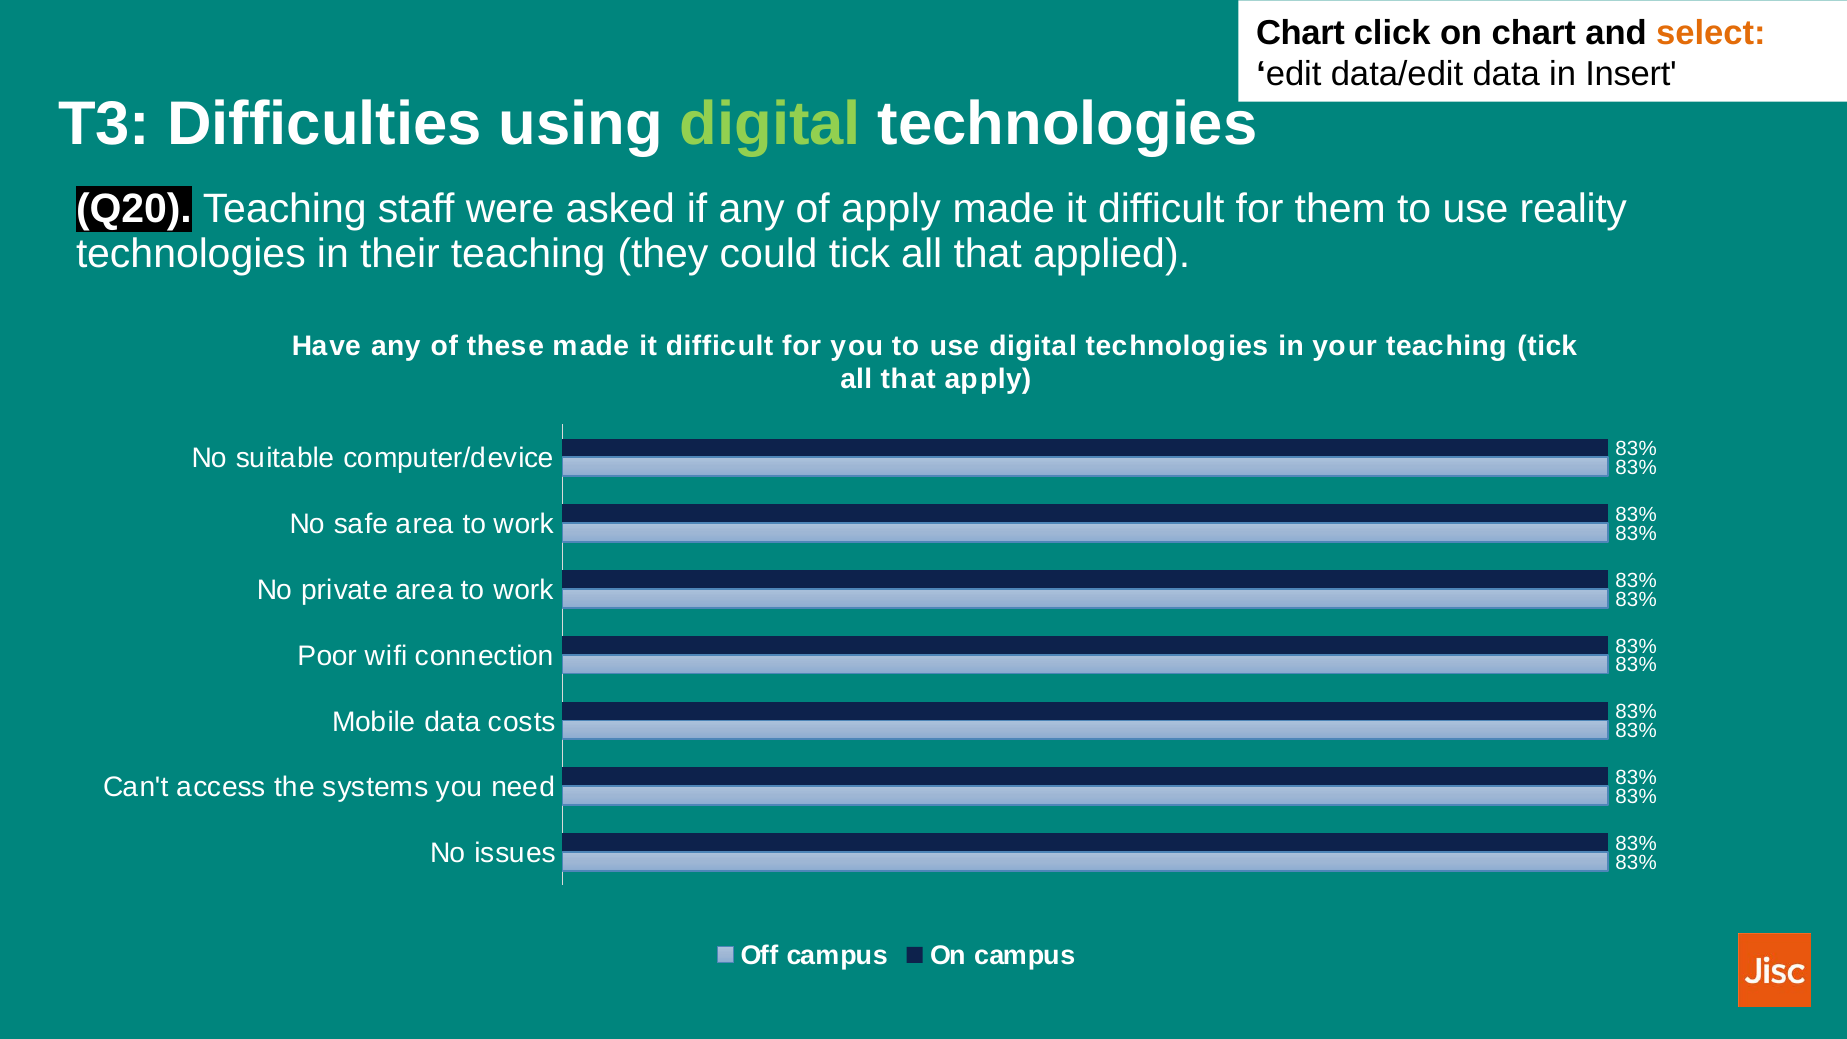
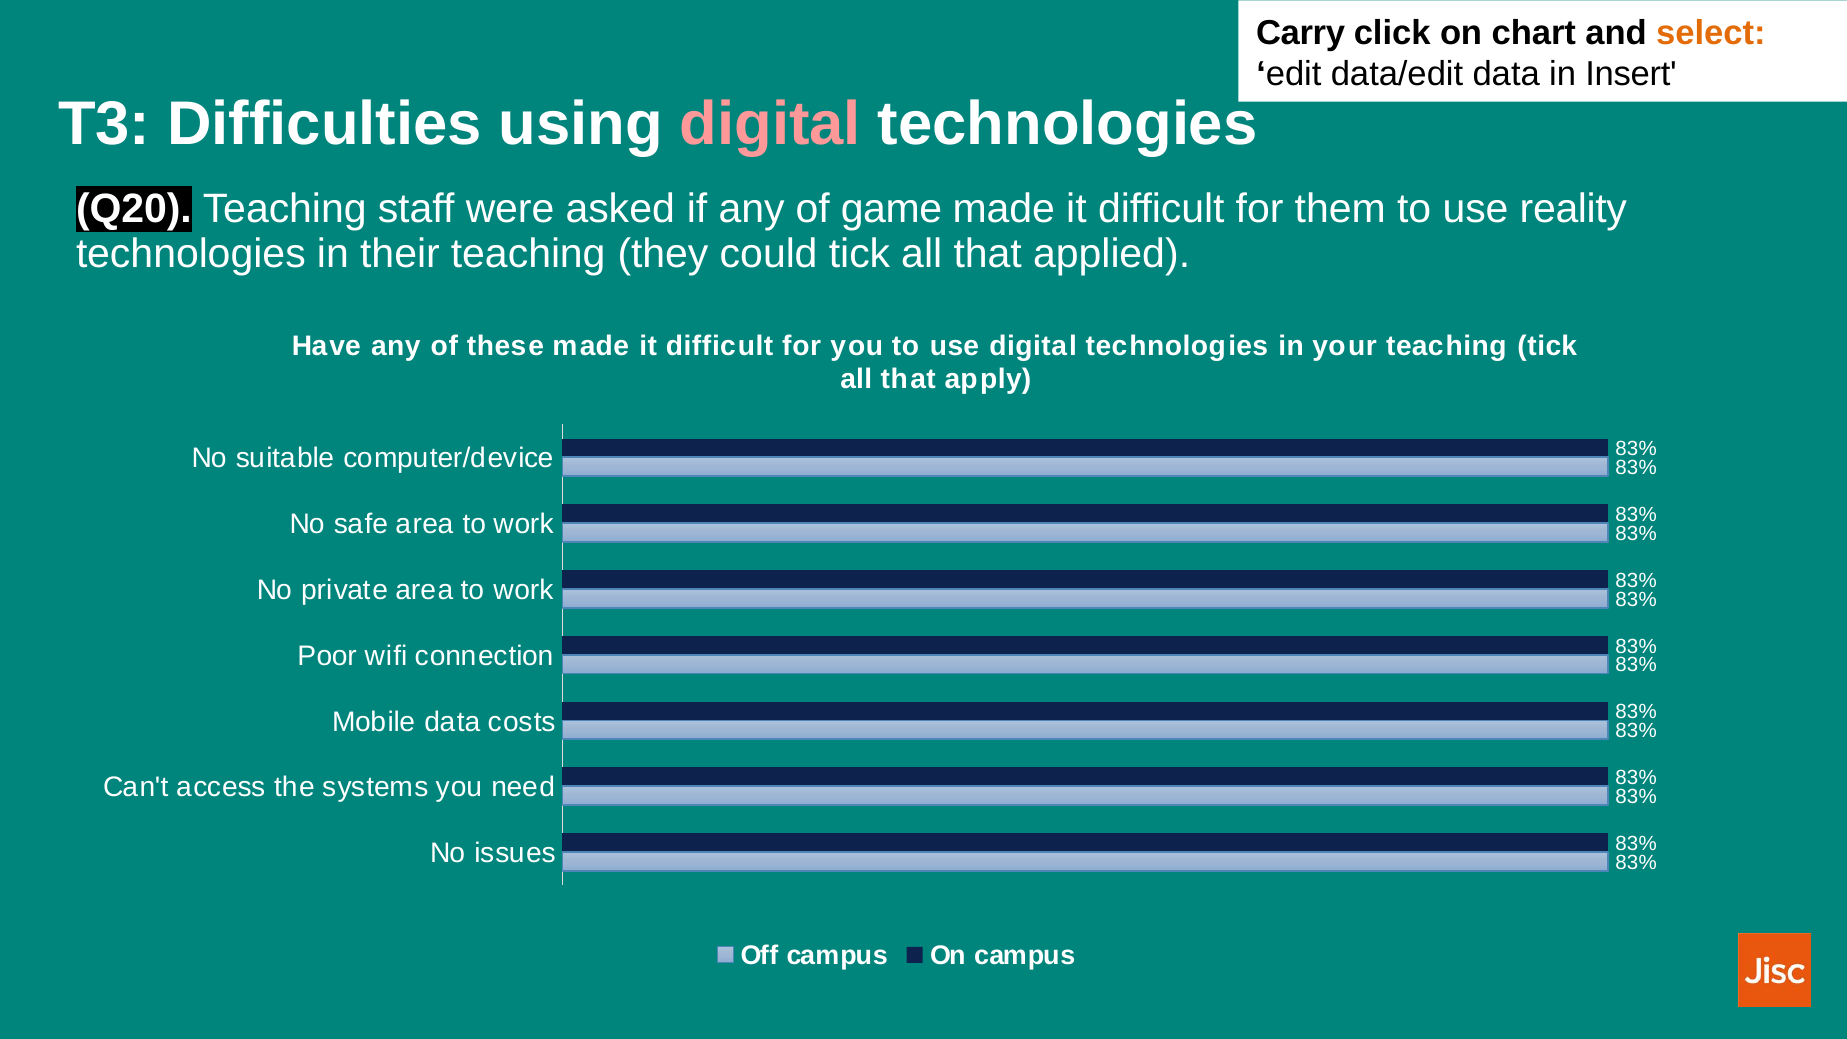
Chart at (1301, 33): Chart -> Carry
digital at (770, 124) colour: light green -> pink
of apply: apply -> game
